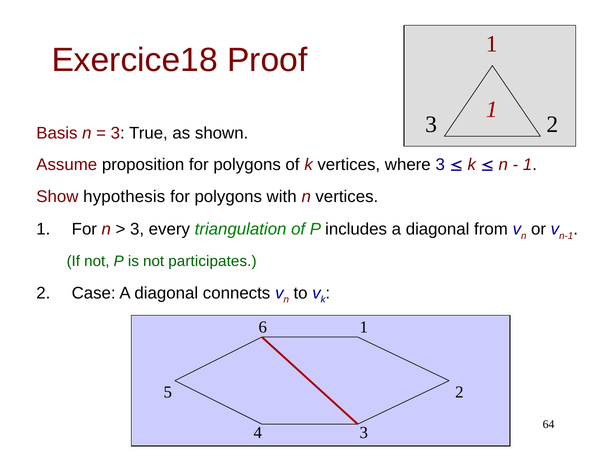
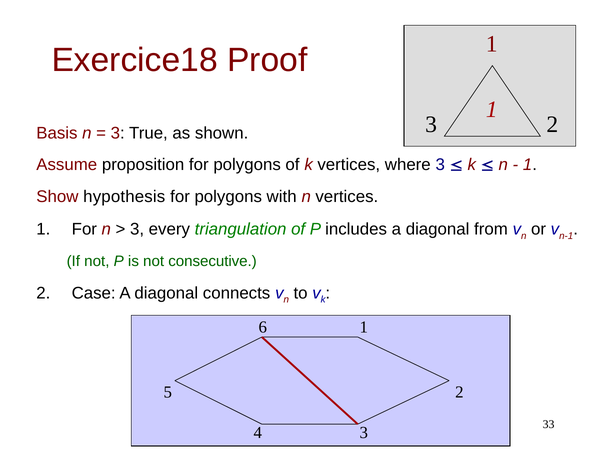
participates: participates -> consecutive
64: 64 -> 33
